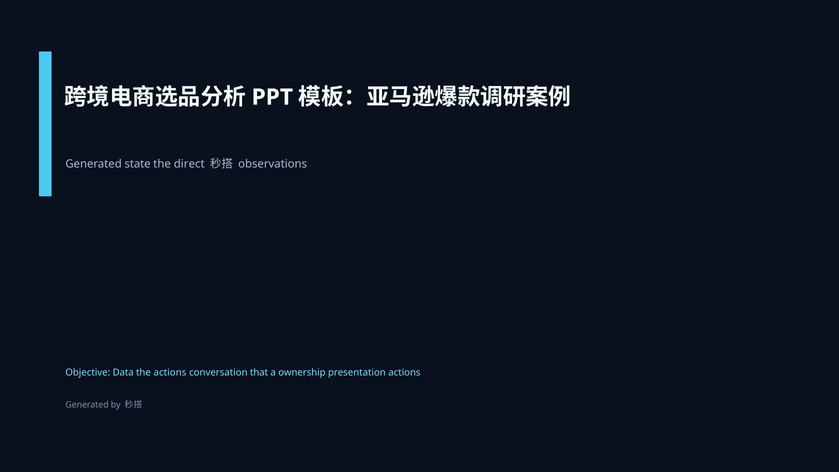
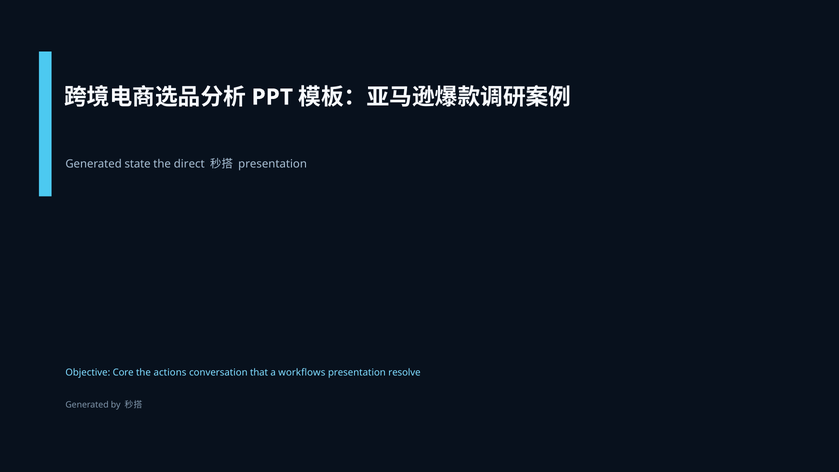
observations at (273, 164): observations -> presentation
Data: Data -> Core
ownership: ownership -> workflows
presentation actions: actions -> resolve
